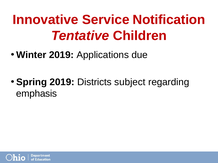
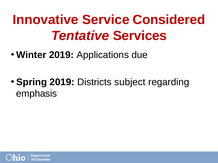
Notification: Notification -> Considered
Children: Children -> Services
